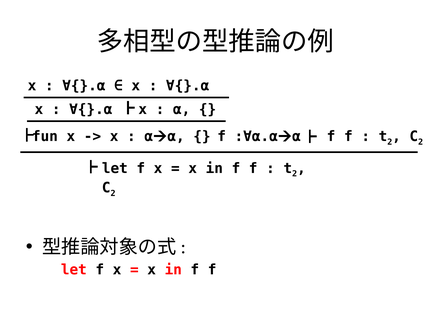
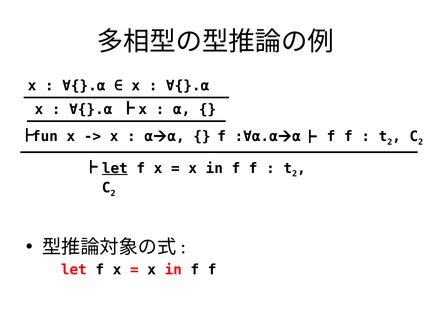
let at (115, 168) underline: none -> present
